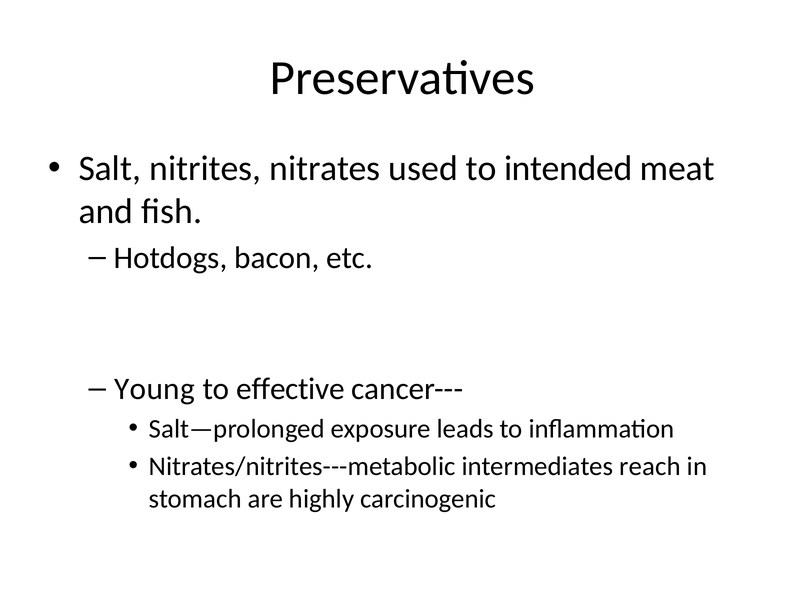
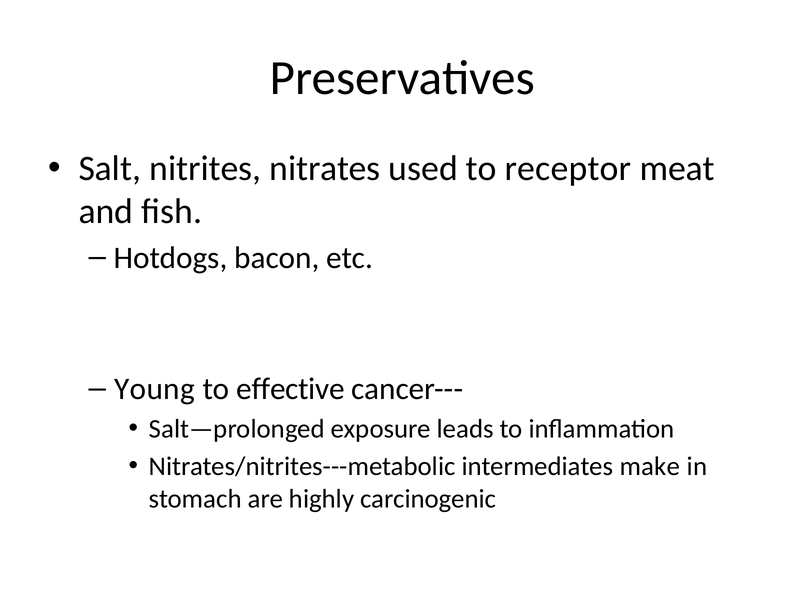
intended: intended -> receptor
reach: reach -> make
